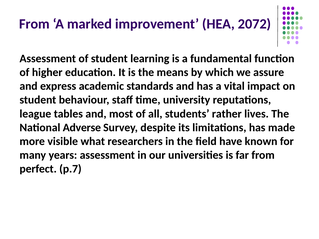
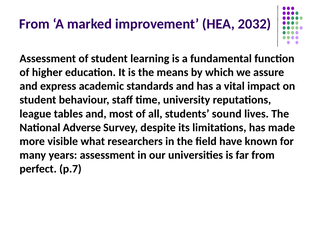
2072: 2072 -> 2032
rather: rather -> sound
